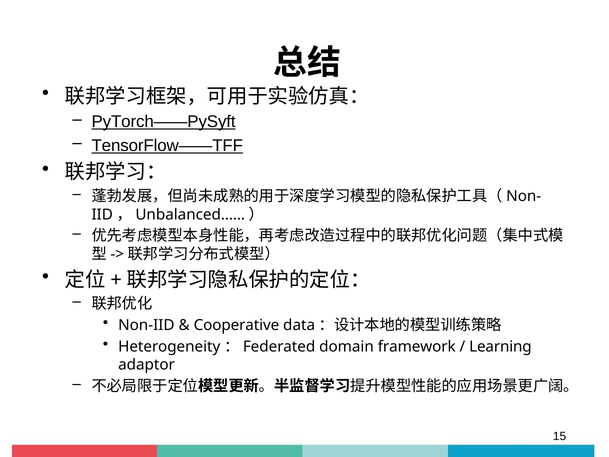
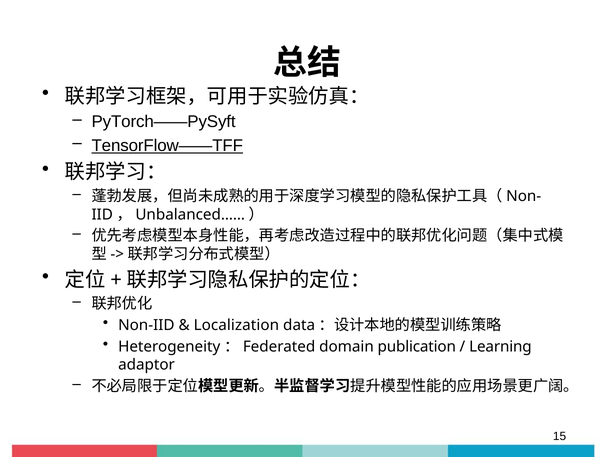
PyTorch——PySyft underline: present -> none
Cooperative: Cooperative -> Localization
framework: framework -> publication
